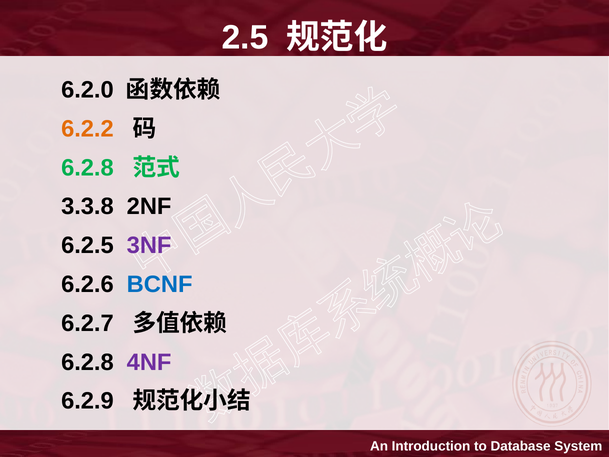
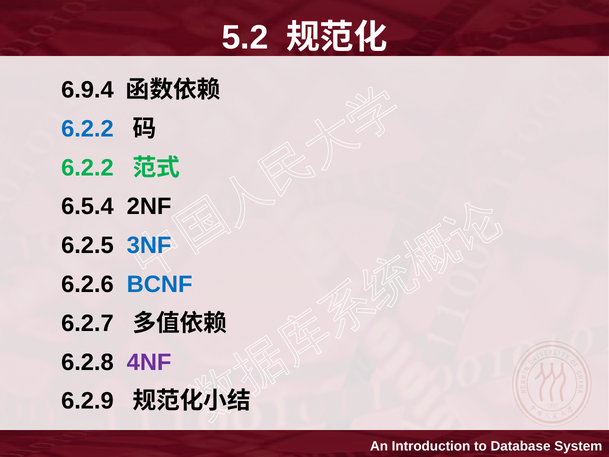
2.5: 2.5 -> 5.2
6.2.0: 6.2.0 -> 6.9.4
6.2.2 at (87, 129) colour: orange -> blue
6.2.8 at (87, 168): 6.2.8 -> 6.2.2
3.3.8: 3.3.8 -> 6.5.4
3NF colour: purple -> blue
